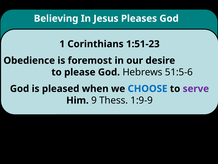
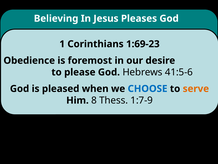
1:51-23: 1:51-23 -> 1:69-23
51:5-6: 51:5-6 -> 41:5-6
serve colour: purple -> orange
9: 9 -> 8
1:9-9: 1:9-9 -> 1:7-9
